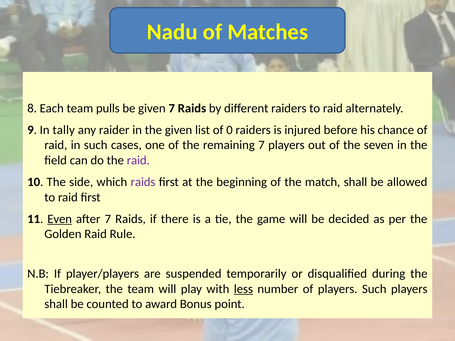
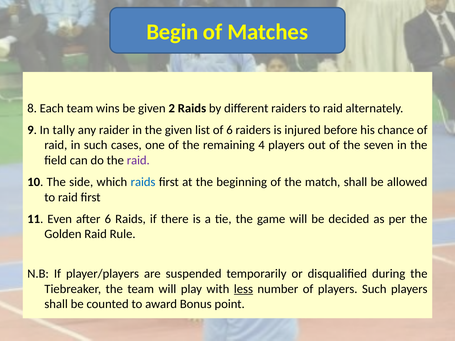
Nadu: Nadu -> Begin
pulls: pulls -> wins
given 7: 7 -> 2
of 0: 0 -> 6
remaining 7: 7 -> 4
raids at (143, 182) colour: purple -> blue
Even underline: present -> none
after 7: 7 -> 6
